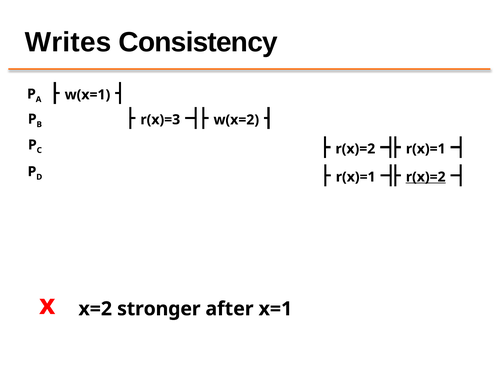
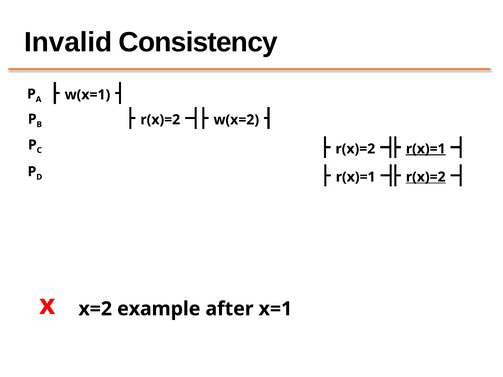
Writes: Writes -> Invalid
r(x)=3 at (160, 120): r(x)=3 -> r(x)=2
r(x)=1 at (426, 149) underline: none -> present
stronger: stronger -> example
